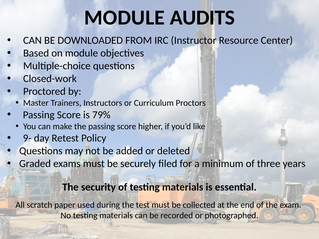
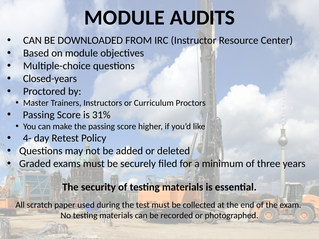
Closed-work: Closed-work -> Closed-years
79%: 79% -> 31%
9-: 9- -> 4-
